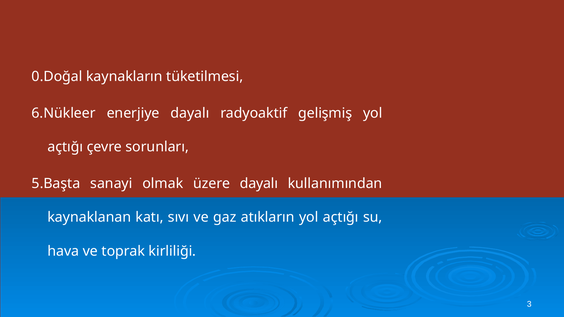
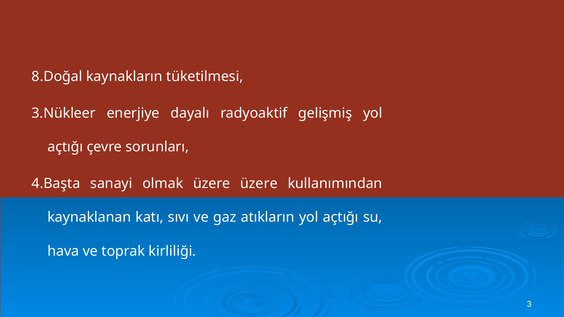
0.Doğal: 0.Doğal -> 8.Doğal
6.Nükleer: 6.Nükleer -> 3.Nükleer
5.Başta: 5.Başta -> 4.Başta
üzere dayalı: dayalı -> üzere
